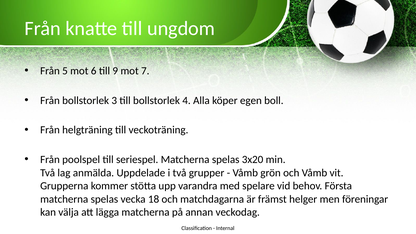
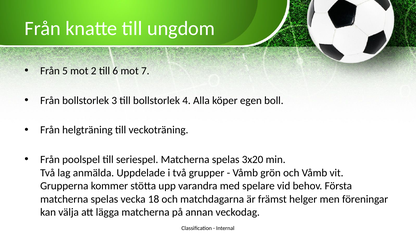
6: 6 -> 2
9: 9 -> 6
